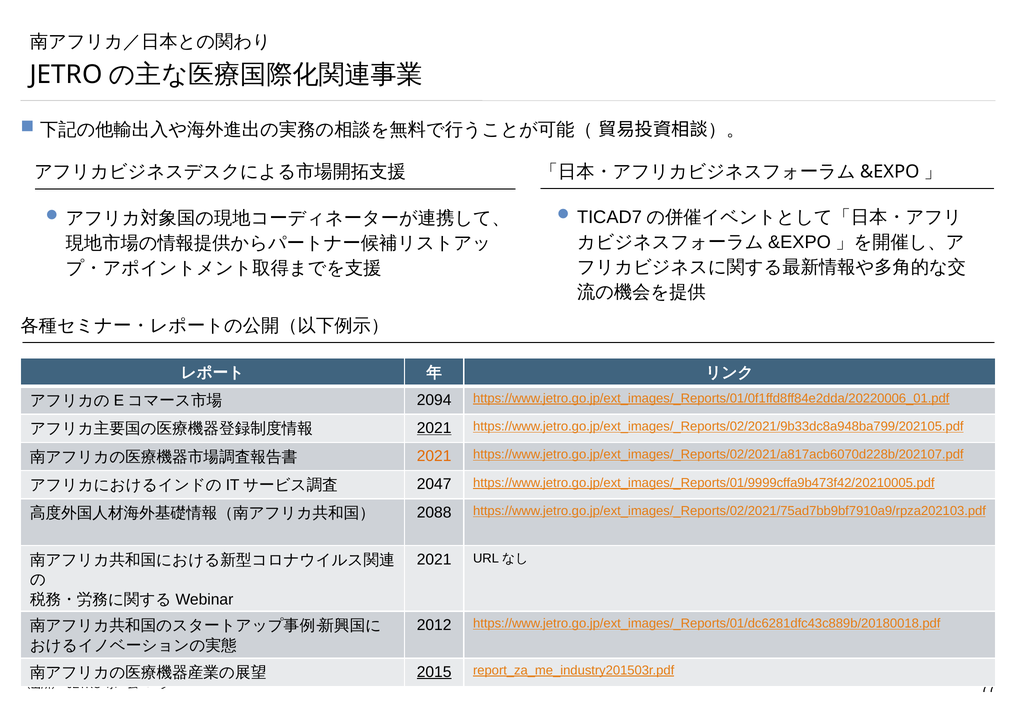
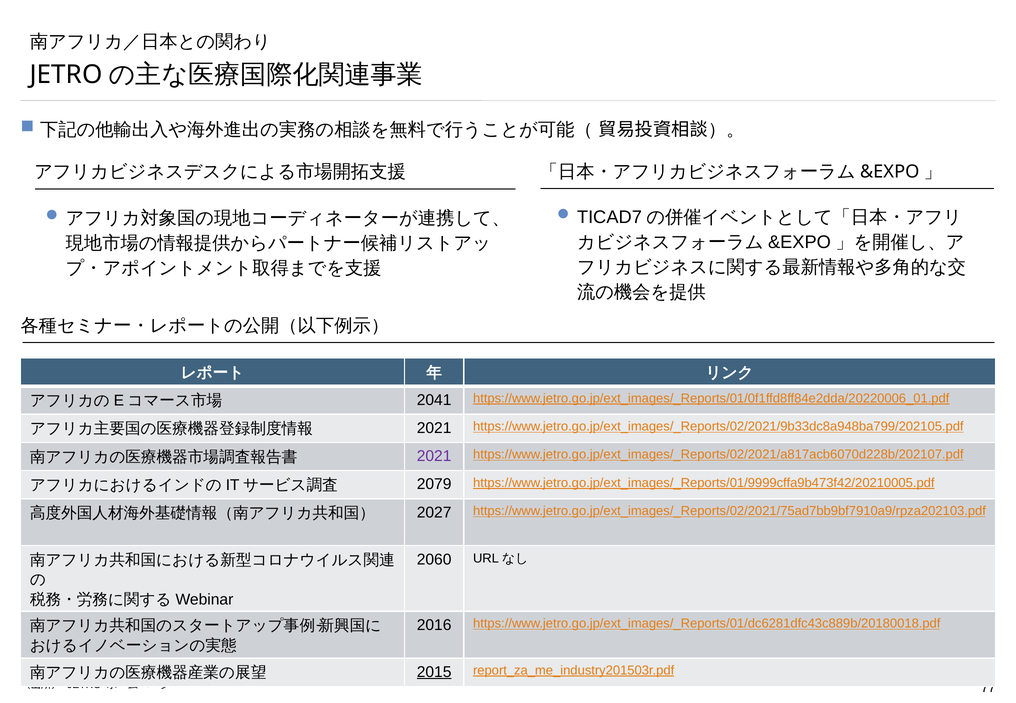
2094: 2094 -> 2041
2021 at (434, 428) underline: present -> none
2021 at (434, 456) colour: orange -> purple
2047: 2047 -> 2079
2088: 2088 -> 2027
2021 at (434, 560): 2021 -> 2060
2012: 2012 -> 2016
